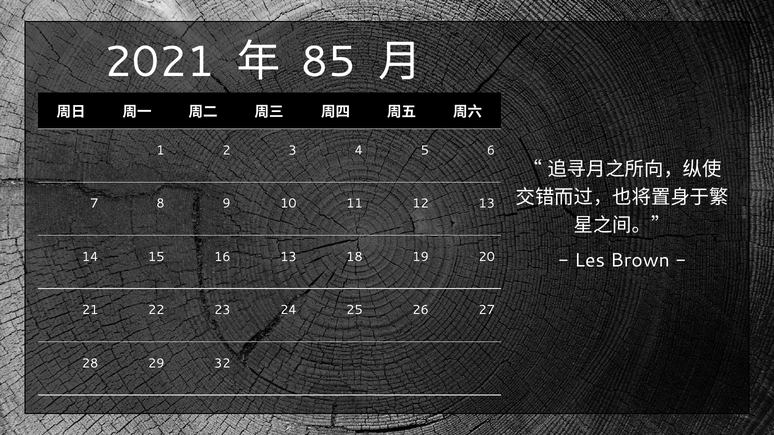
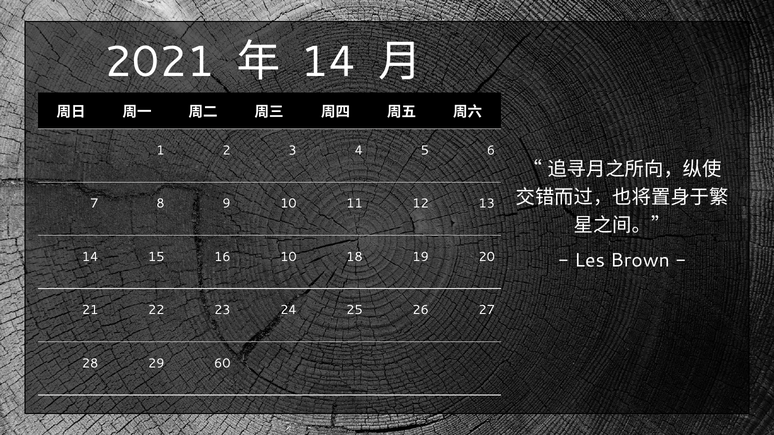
85 at (328, 62): 85 -> 14
16 13: 13 -> 10
32: 32 -> 60
